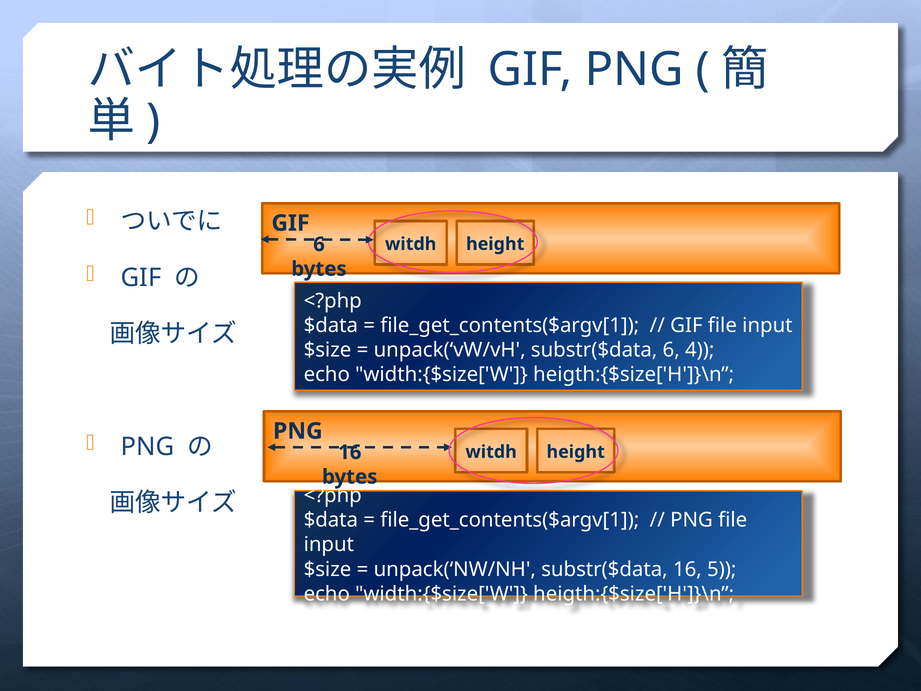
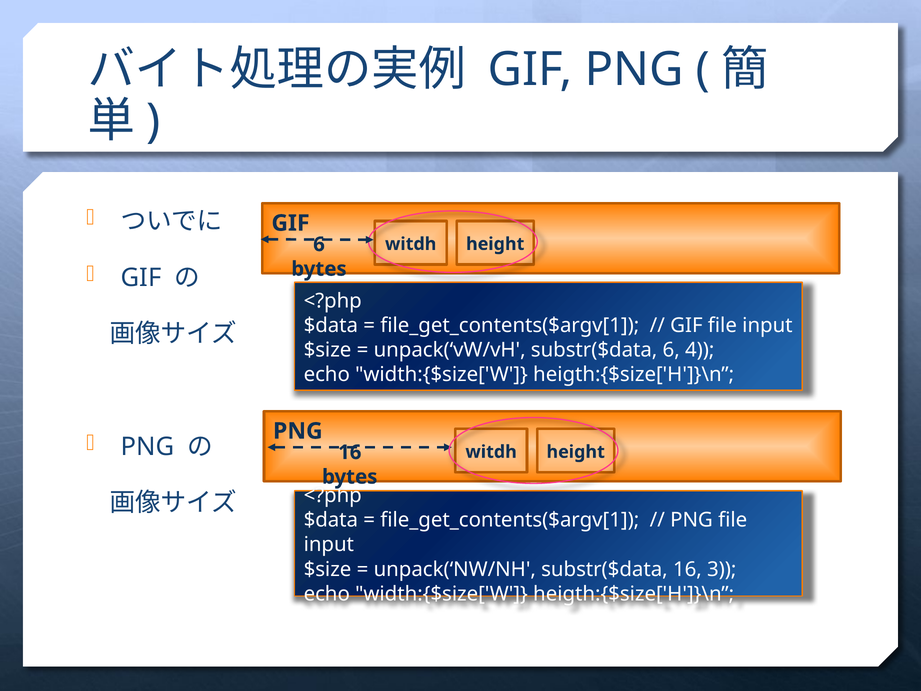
5: 5 -> 3
